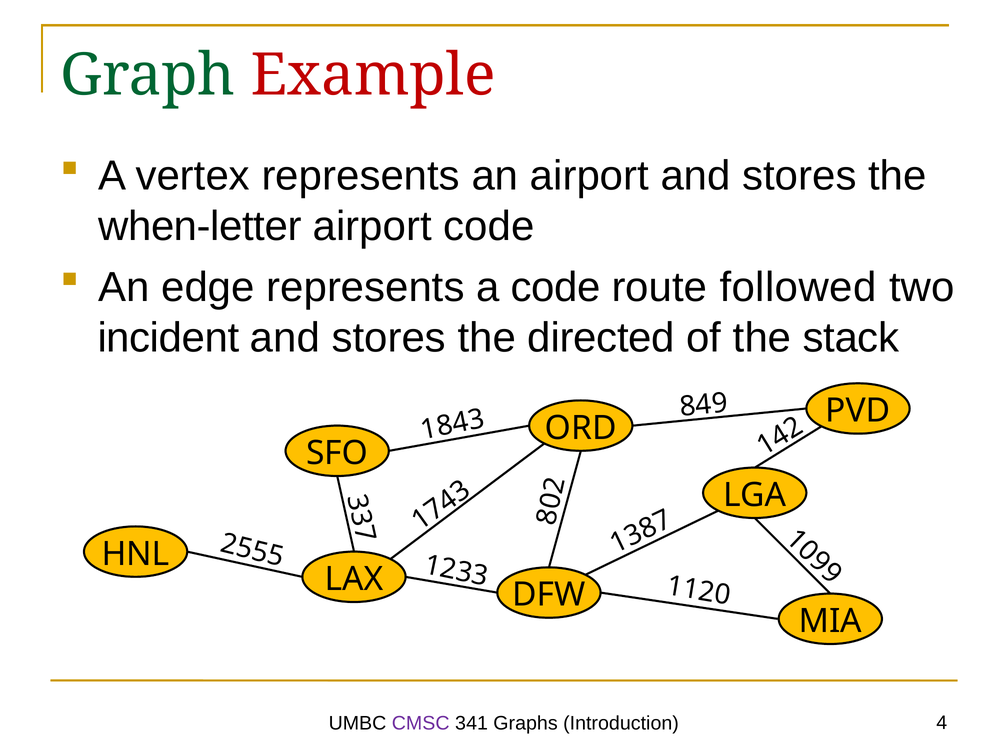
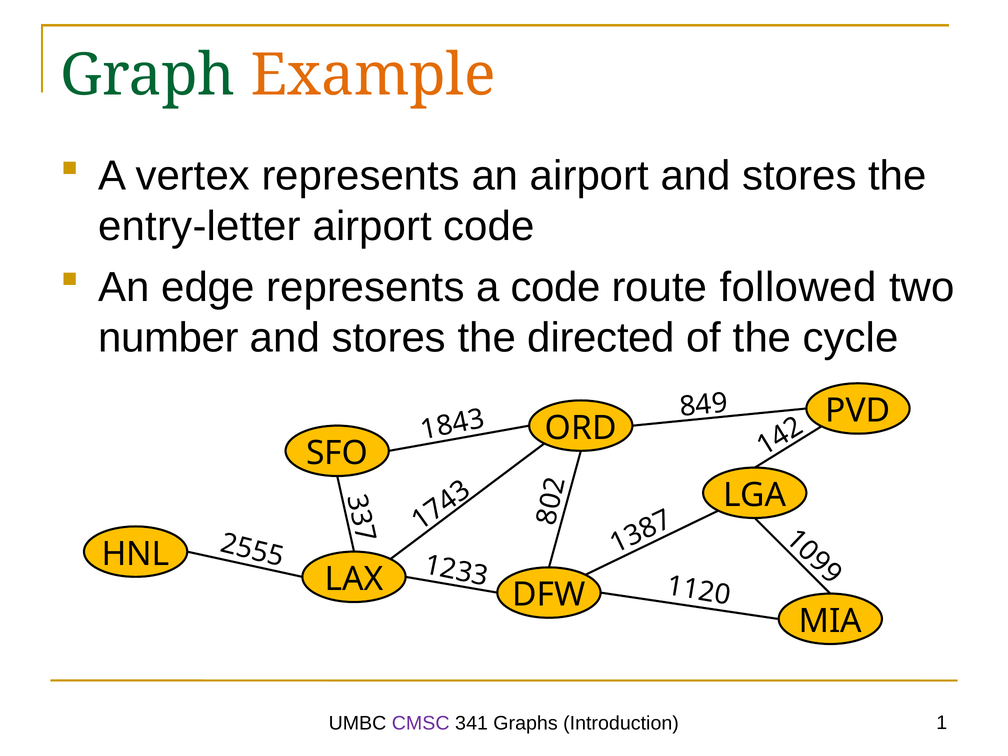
Example colour: red -> orange
when-letter: when-letter -> entry-letter
incident: incident -> number
stack: stack -> cycle
Introduction 4: 4 -> 1
